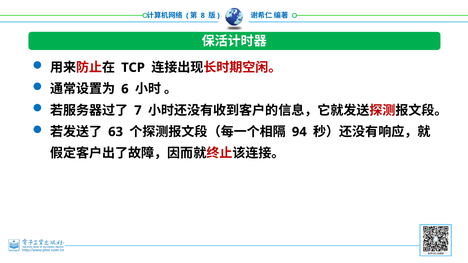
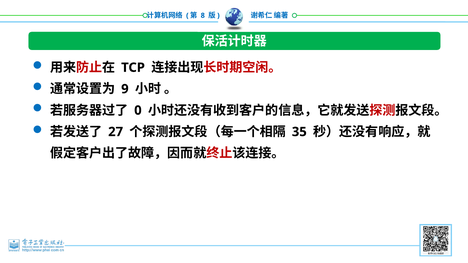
6: 6 -> 9
7: 7 -> 0
63: 63 -> 27
94: 94 -> 35
